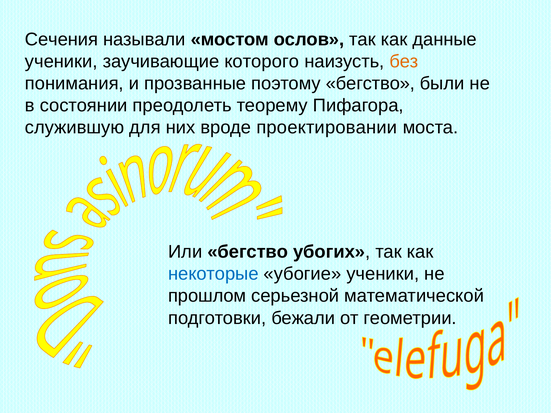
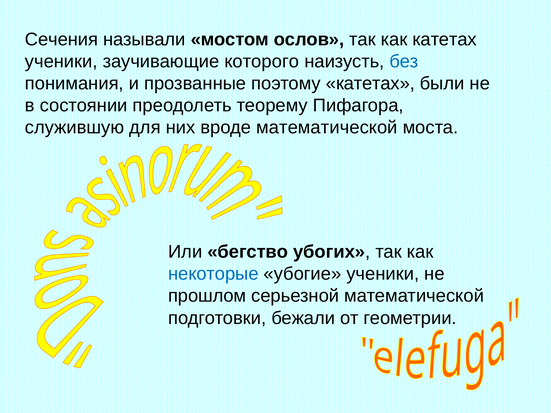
как данные: данные -> катетах
без colour: orange -> blue
поэтому бегство: бегство -> катетах
вроде проектировании: проектировании -> математической
